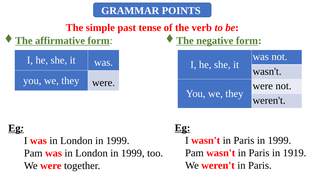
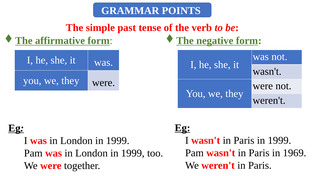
1919: 1919 -> 1969
